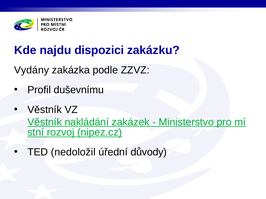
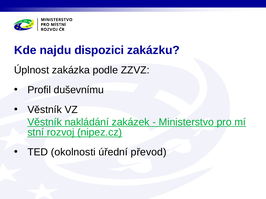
Vydány: Vydány -> Úplnost
nedoložil: nedoložil -> okolnosti
důvody: důvody -> převod
